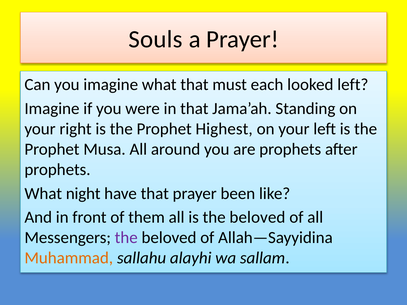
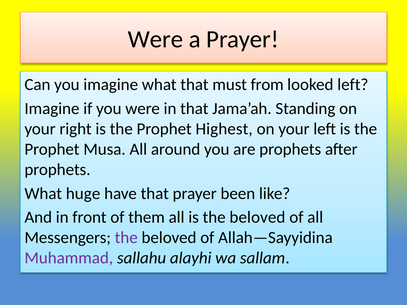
Souls at (155, 39): Souls -> Were
each: each -> from
night: night -> huge
Muhammad colour: orange -> purple
